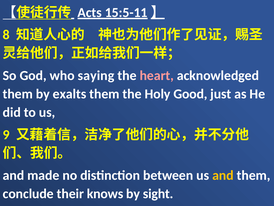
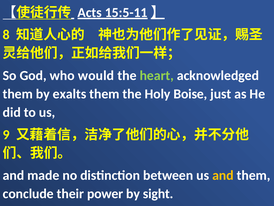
saying: saying -> would
heart colour: pink -> light green
Good: Good -> Boise
knows: knows -> power
